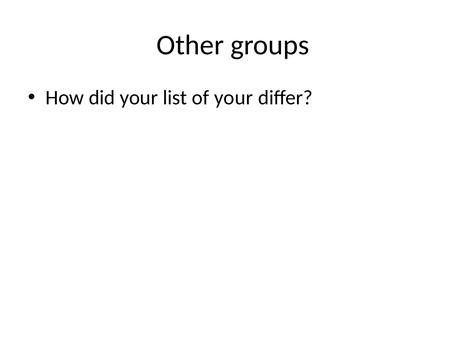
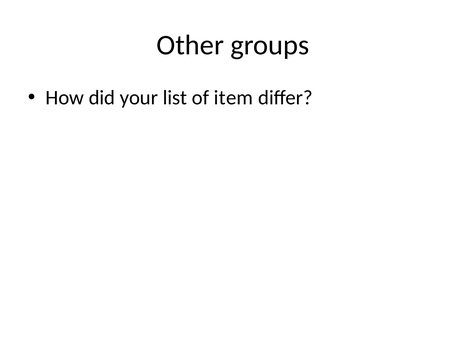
of your: your -> item
